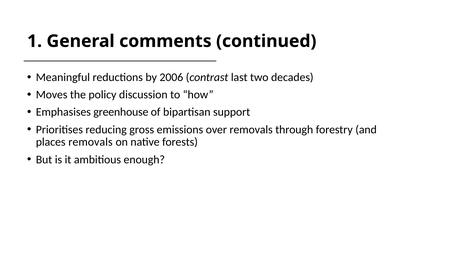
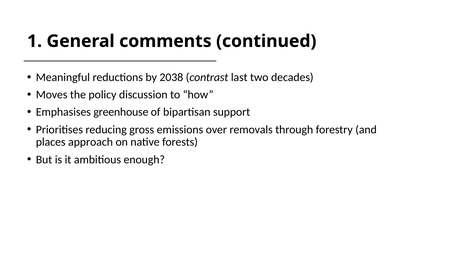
2006: 2006 -> 2038
places removals: removals -> approach
